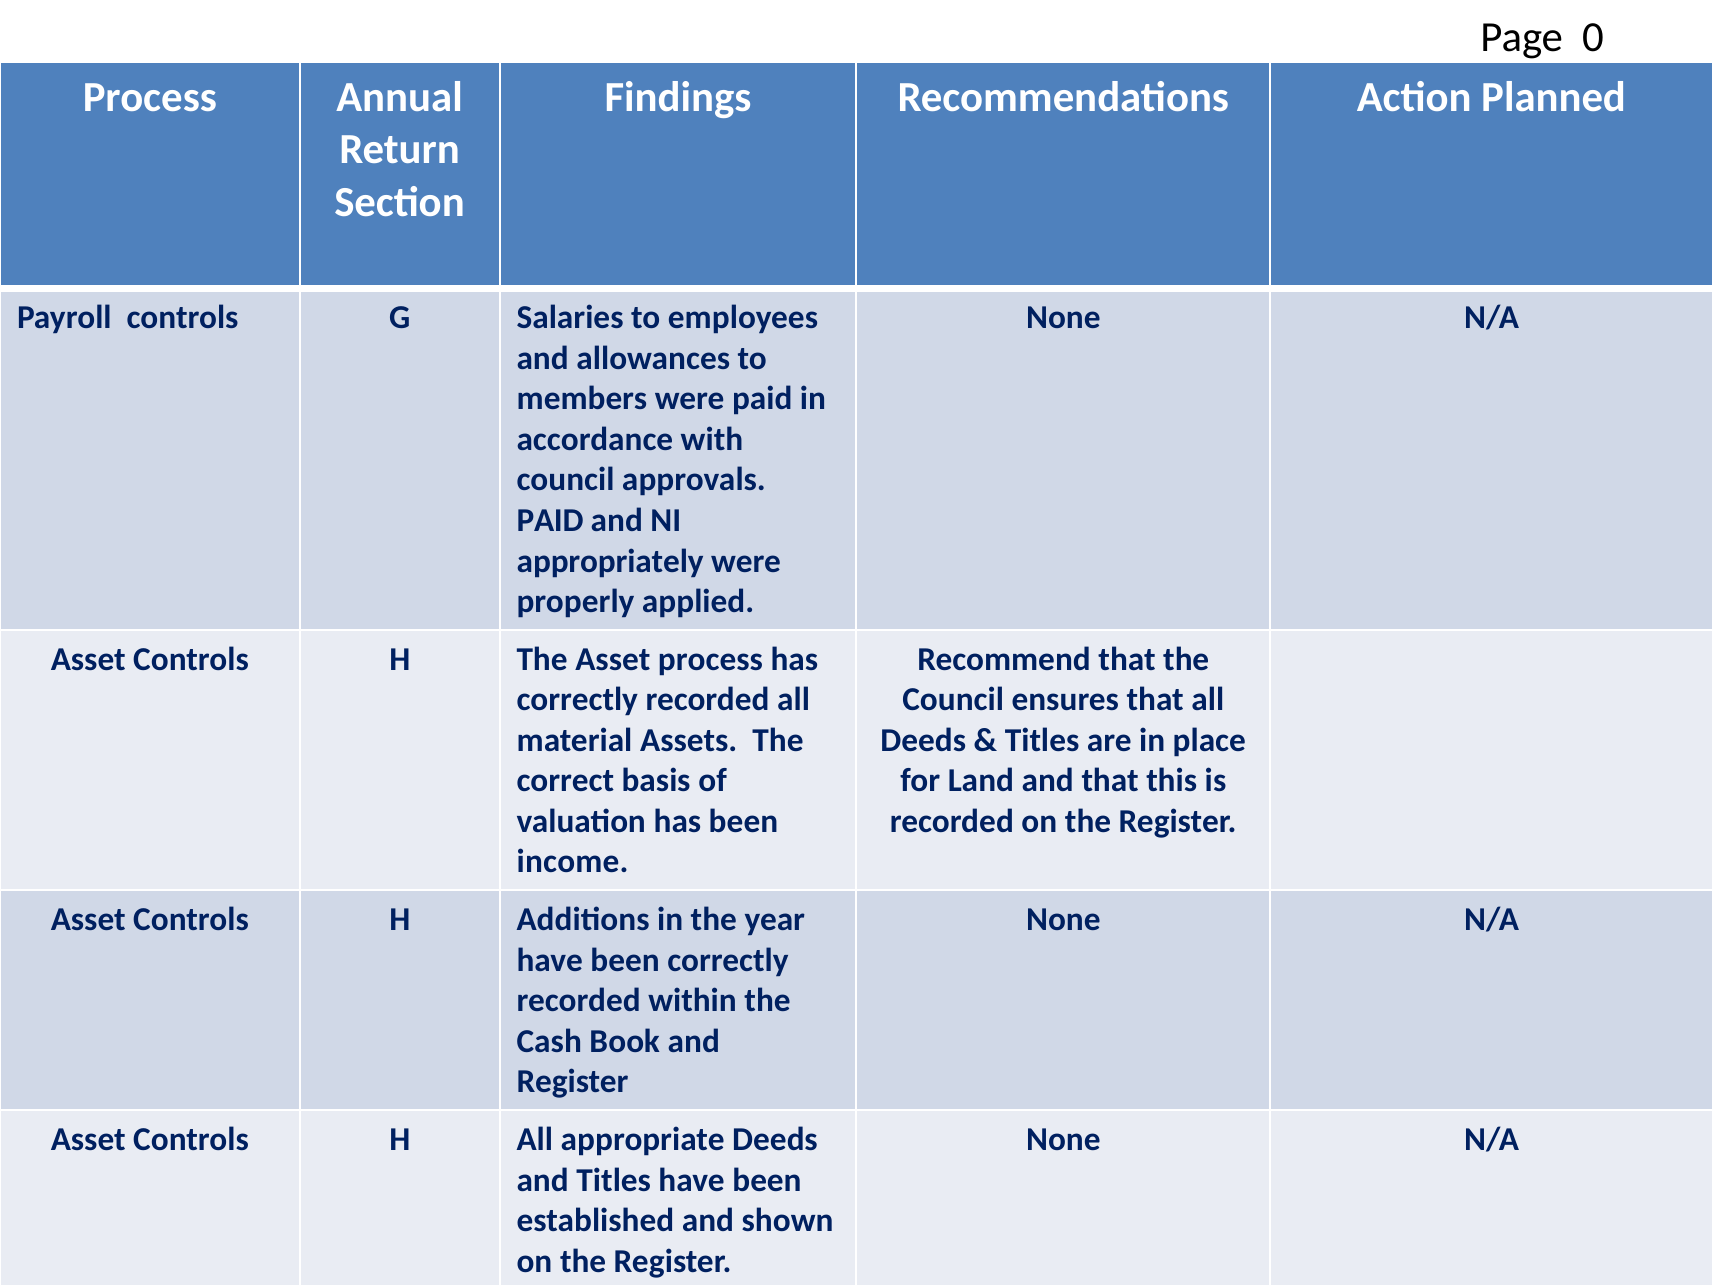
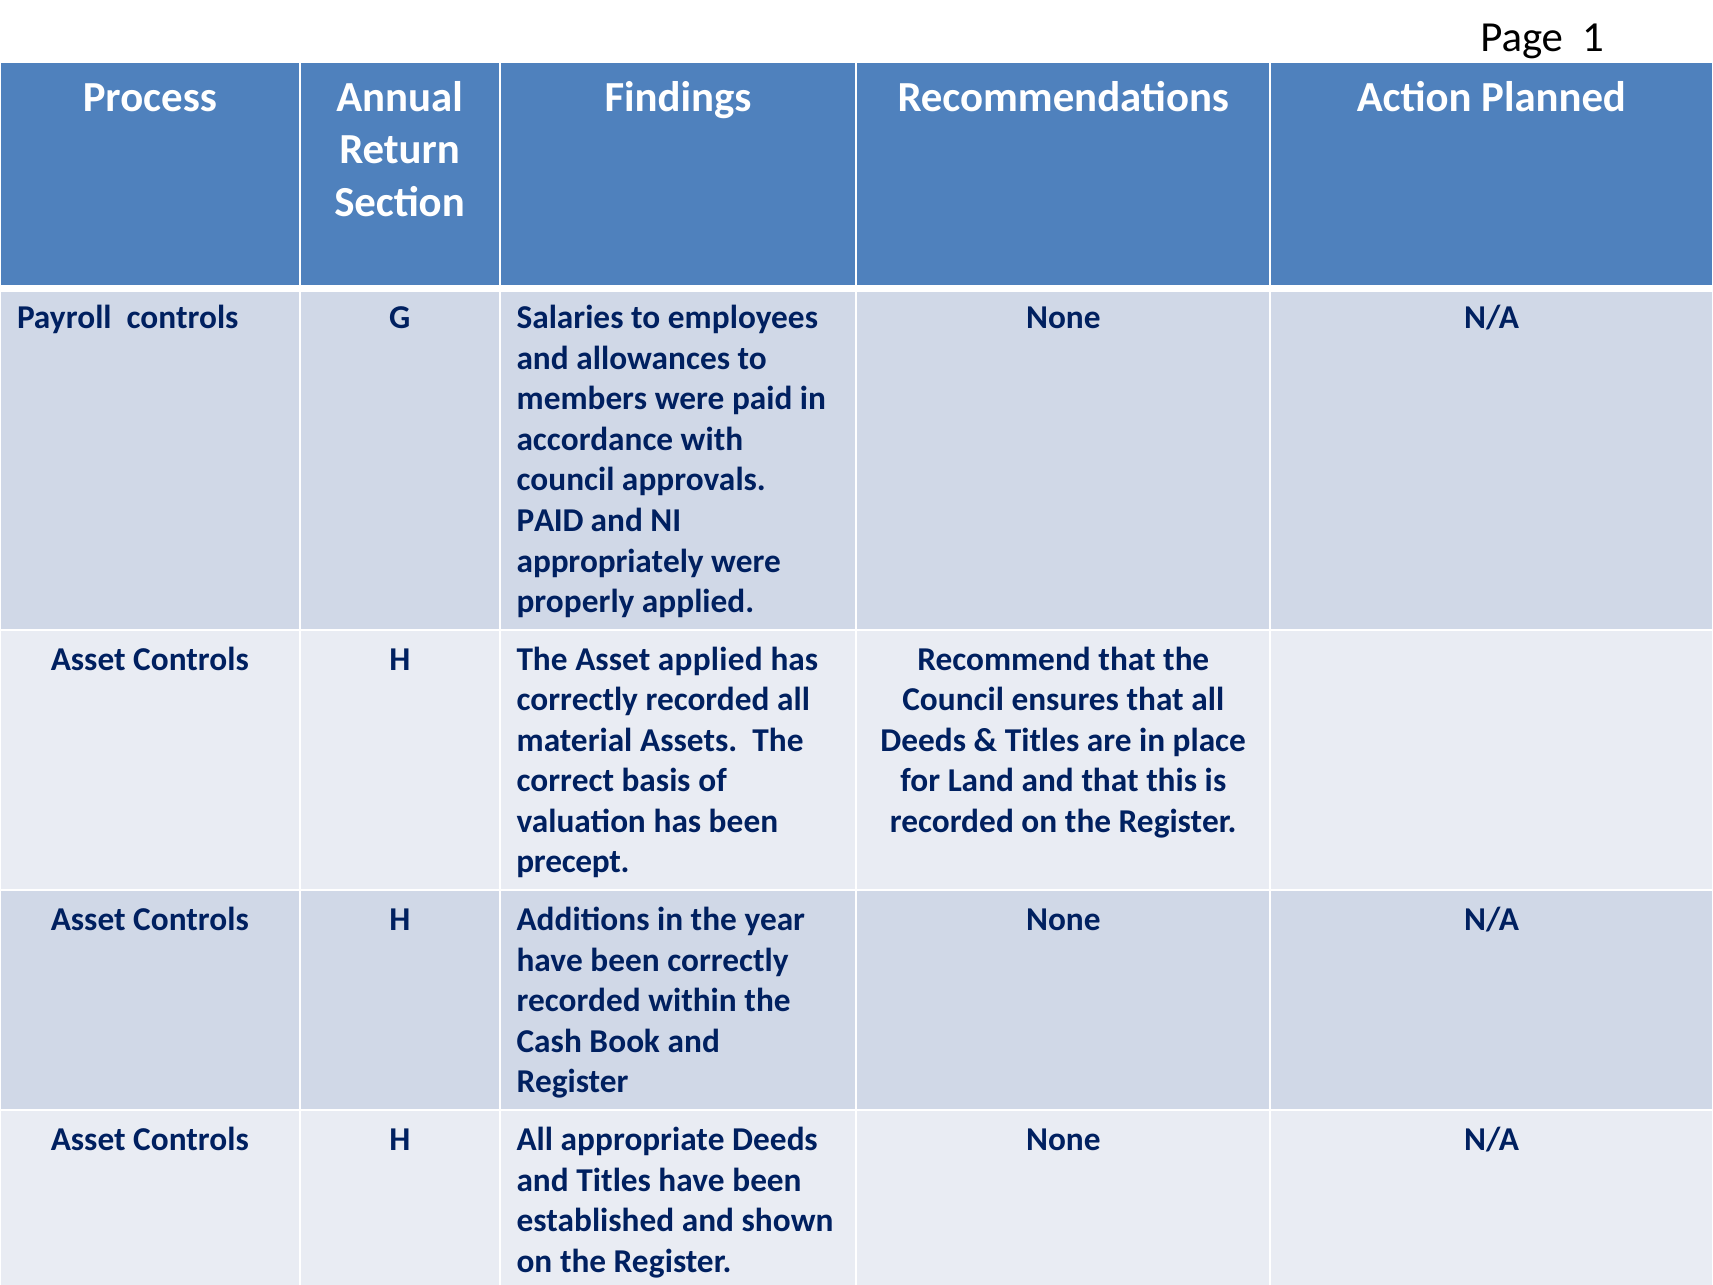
0: 0 -> 1
Asset process: process -> applied
income: income -> precept
